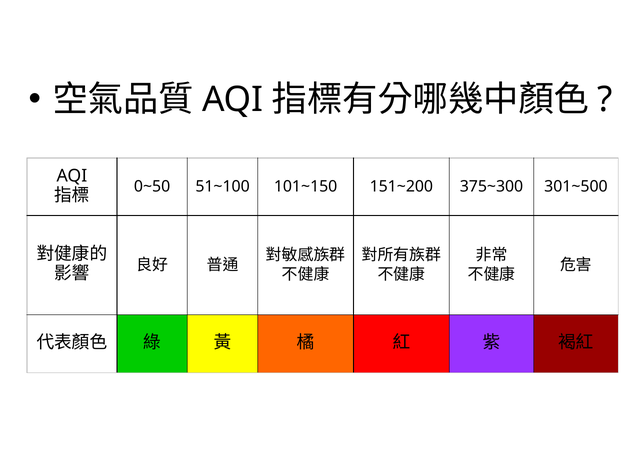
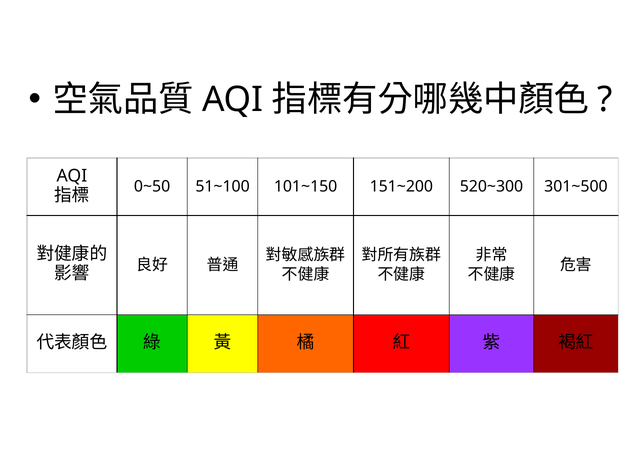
375~300: 375~300 -> 520~300
